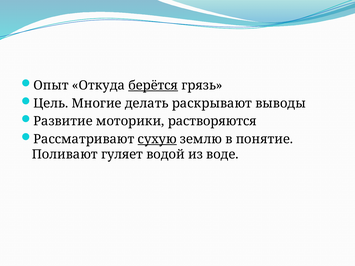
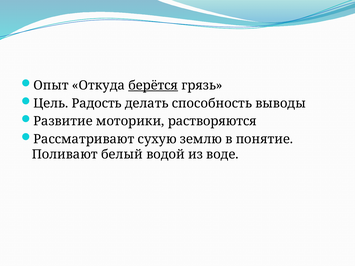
Многие: Многие -> Радость
раскрывают: раскрывают -> способность
сухую underline: present -> none
гуляет: гуляет -> белый
